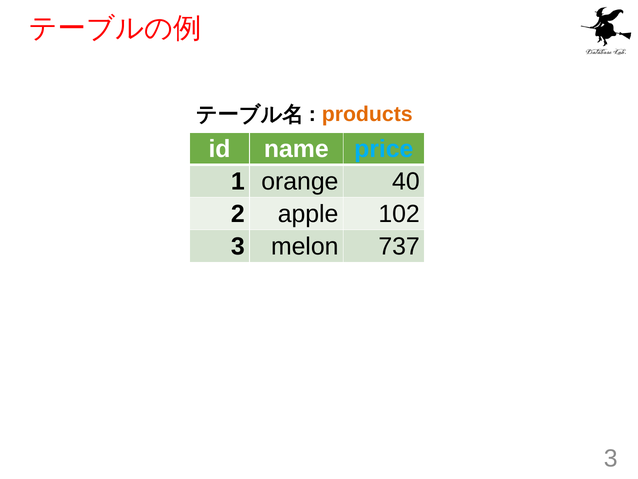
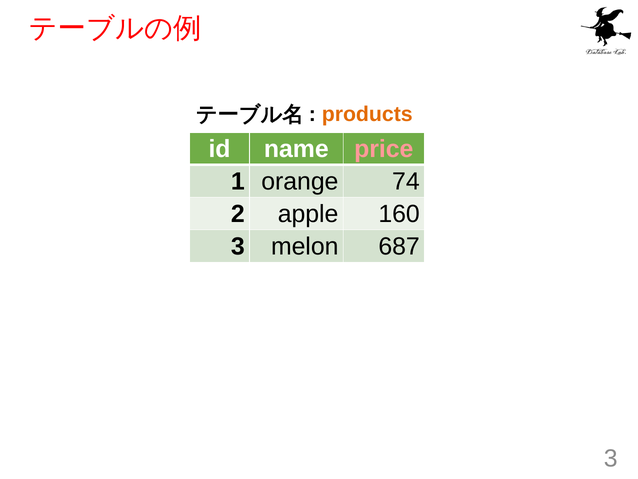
price colour: light blue -> pink
40: 40 -> 74
102: 102 -> 160
737: 737 -> 687
